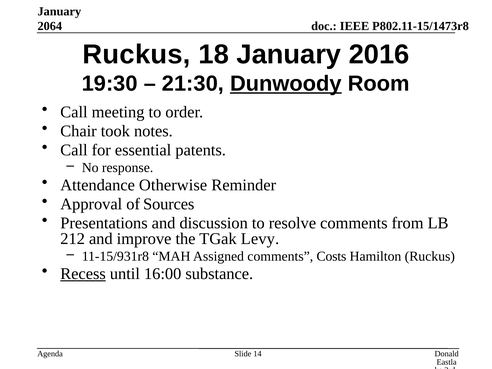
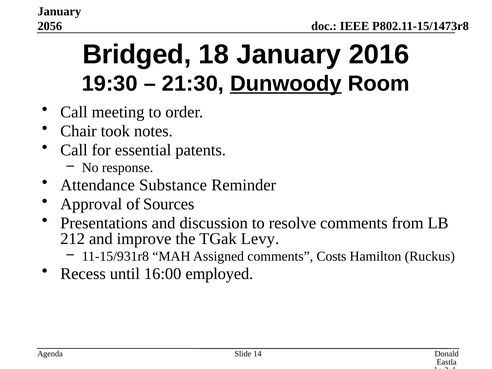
2064: 2064 -> 2056
Ruckus at (137, 54): Ruckus -> Bridged
Otherwise: Otherwise -> Substance
Recess underline: present -> none
substance: substance -> employed
